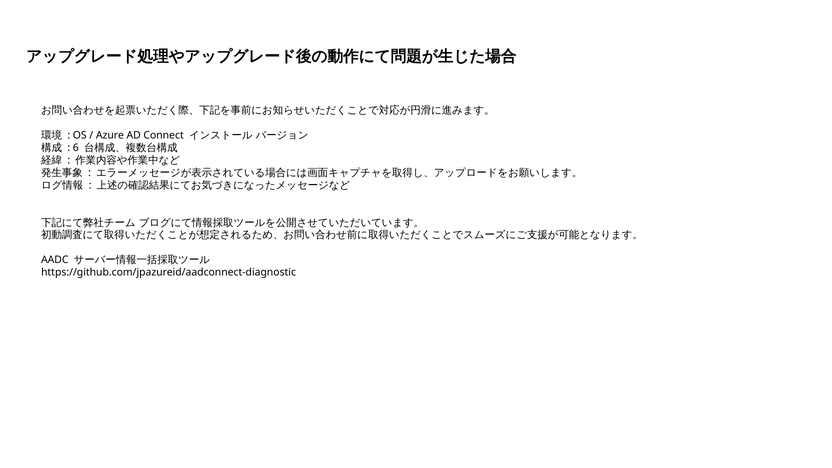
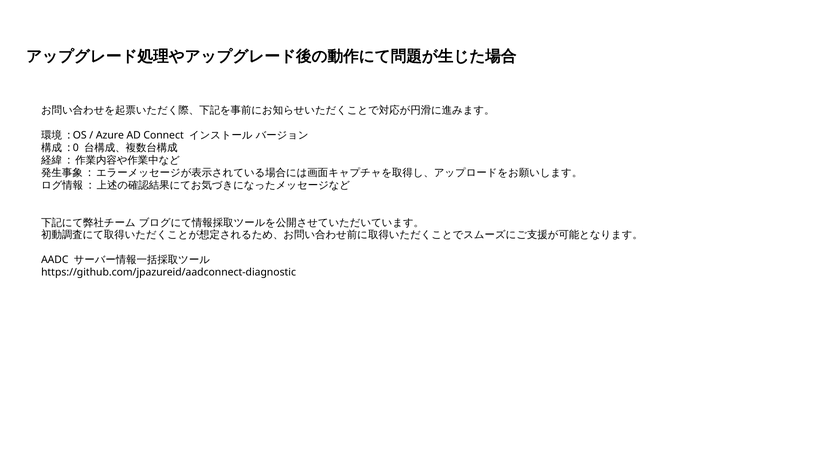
6: 6 -> 0
